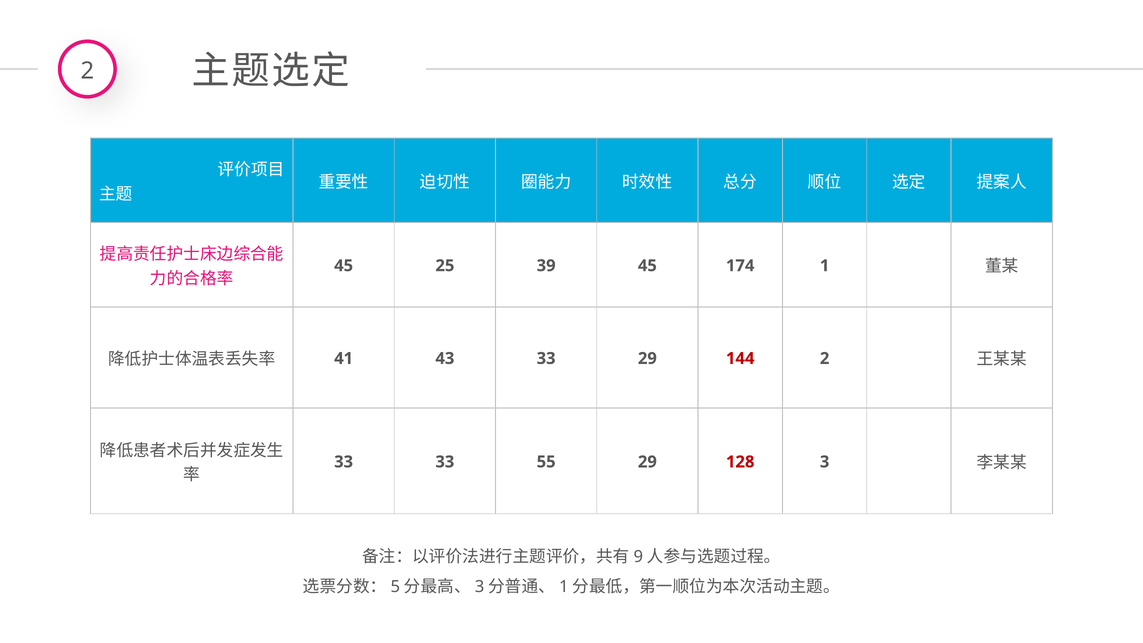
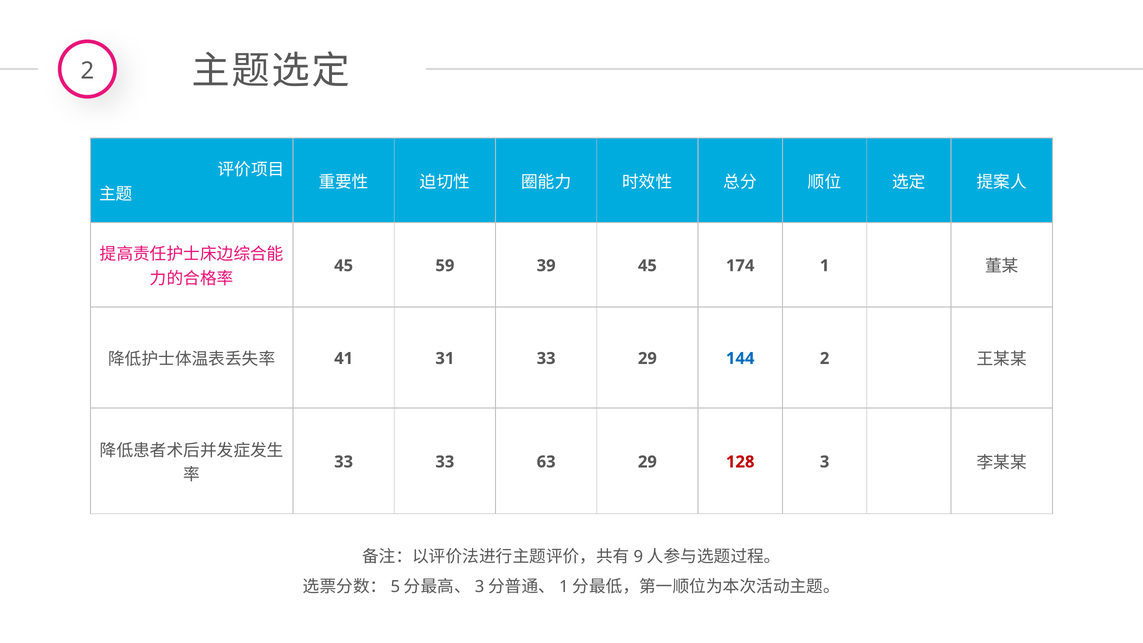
25: 25 -> 59
43: 43 -> 31
144 colour: red -> blue
55: 55 -> 63
